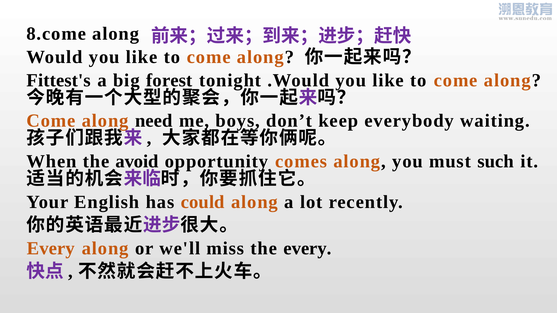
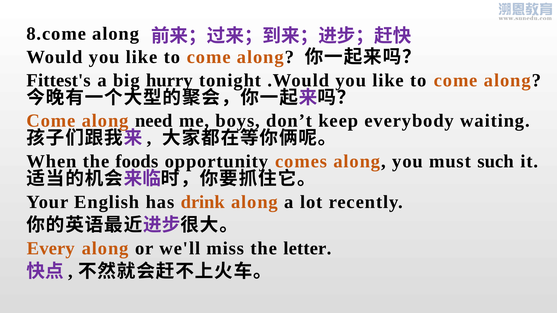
forest: forest -> hurry
avoid: avoid -> foods
could: could -> drink
the every: every -> letter
